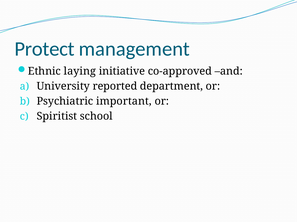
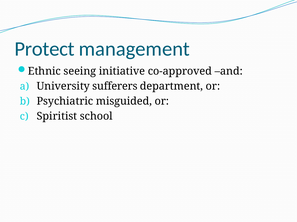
laying: laying -> seeing
reported: reported -> sufferers
important: important -> misguided
